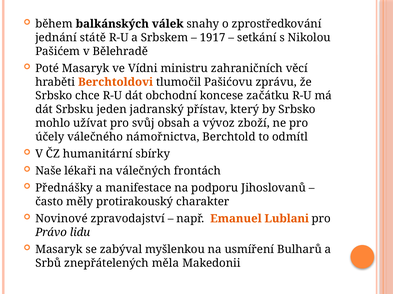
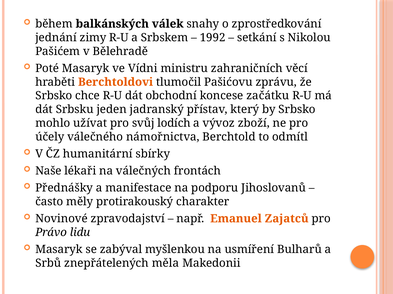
státě: státě -> zimy
1917: 1917 -> 1992
obsah: obsah -> lodích
Lublani: Lublani -> Zajatců
